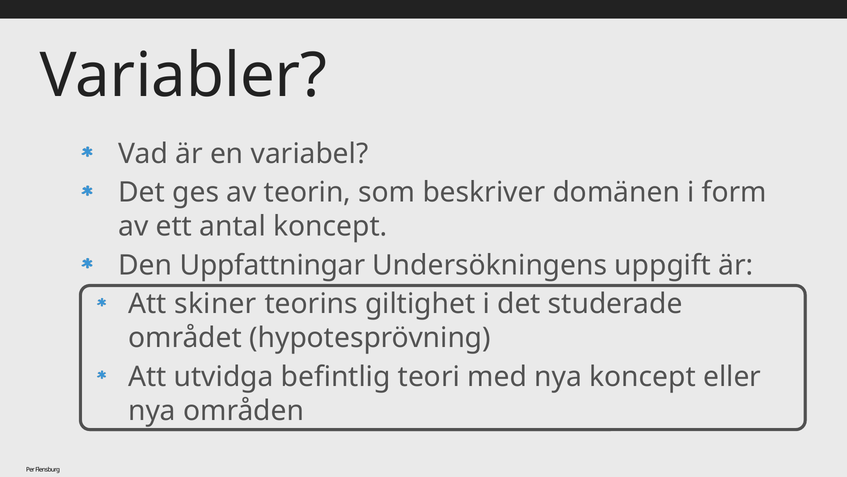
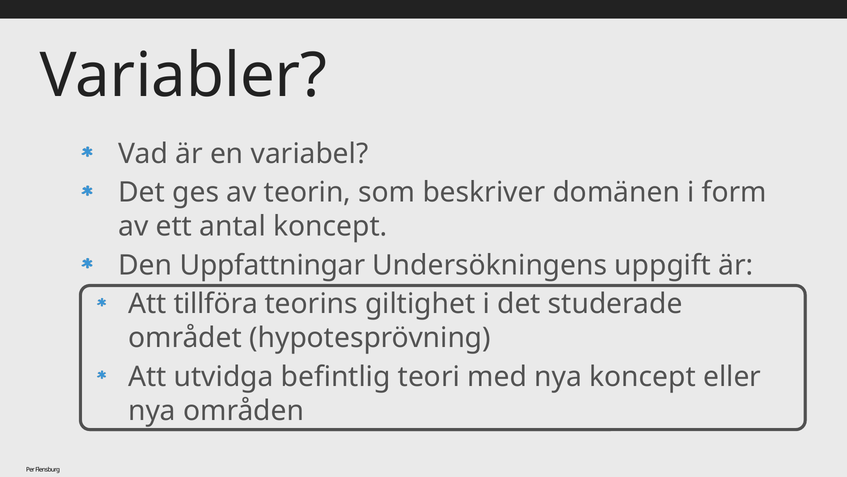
skiner: skiner -> tillföra
